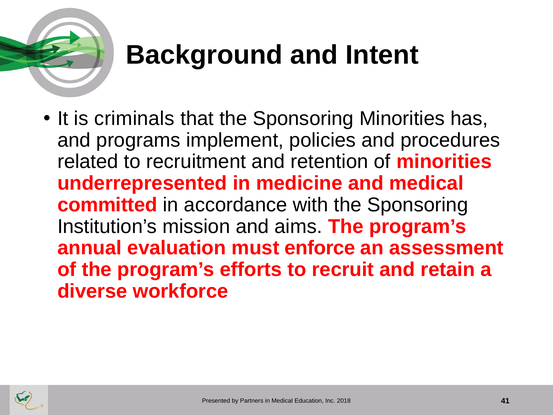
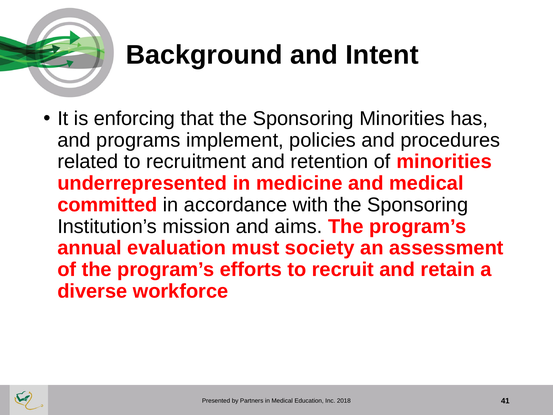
criminals: criminals -> enforcing
enforce: enforce -> society
